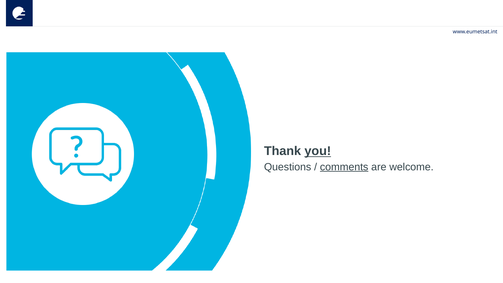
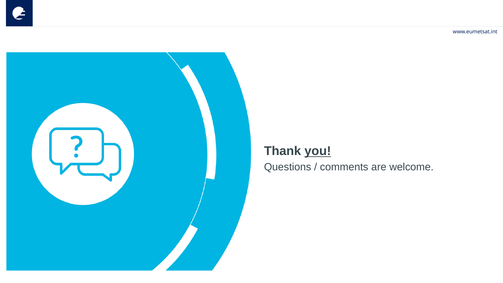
comments underline: present -> none
